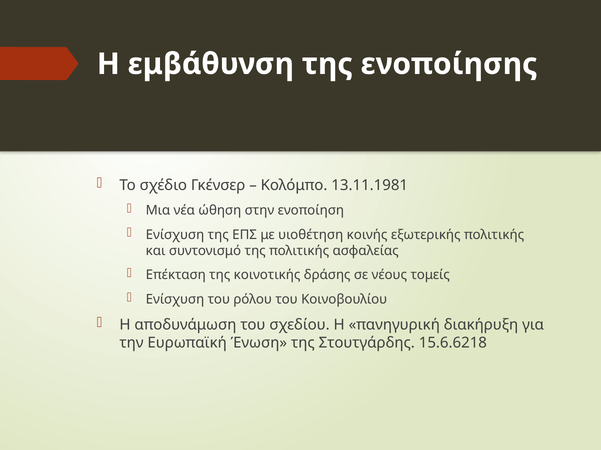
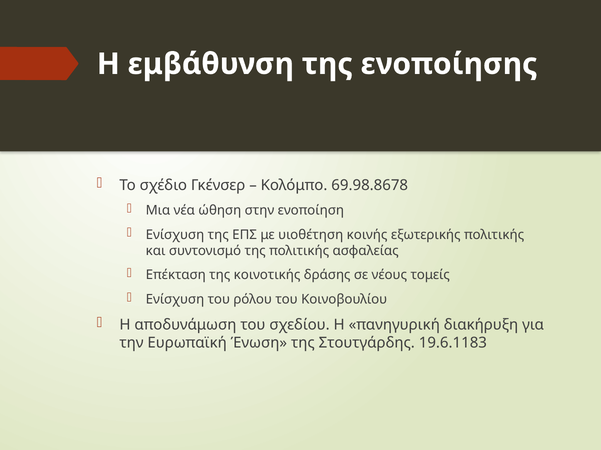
13.11.1981: 13.11.1981 -> 69.98.8678
15.6.6218: 15.6.6218 -> 19.6.1183
